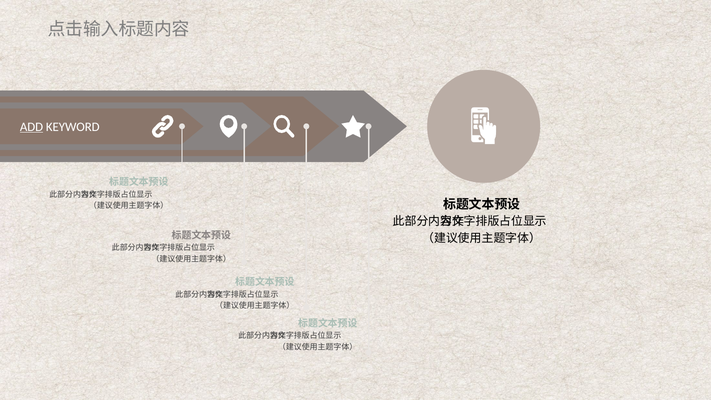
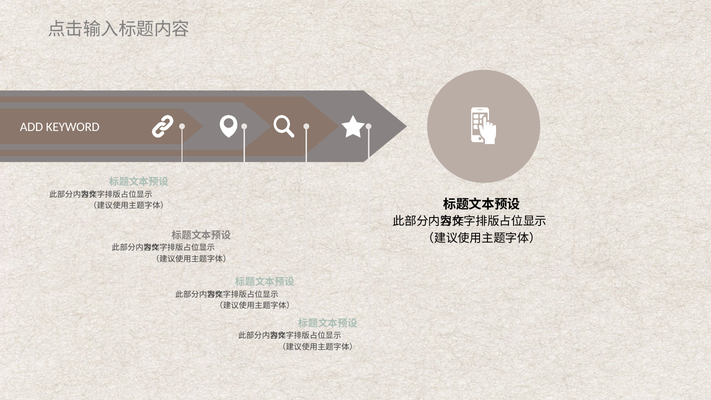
ADD underline: present -> none
